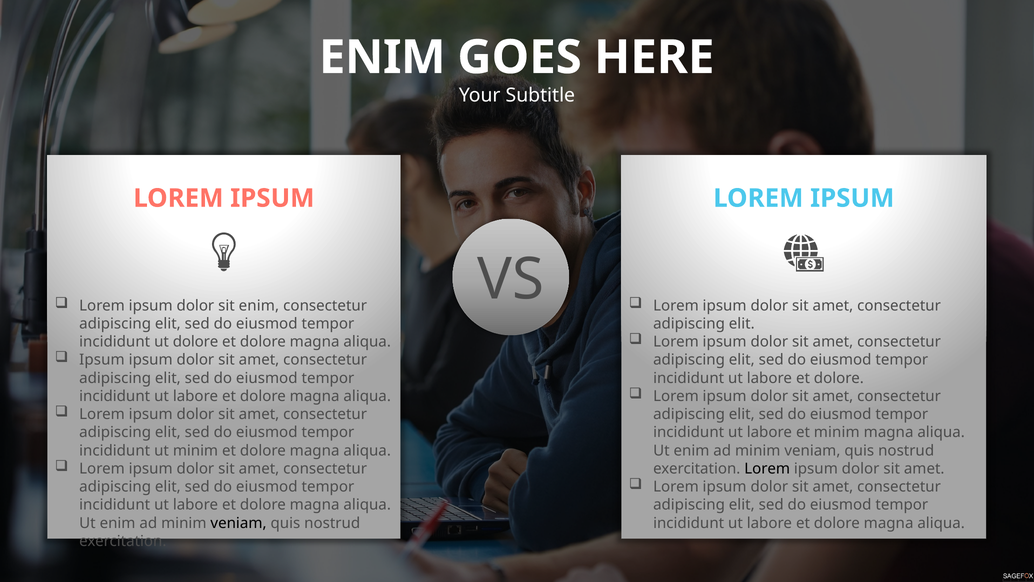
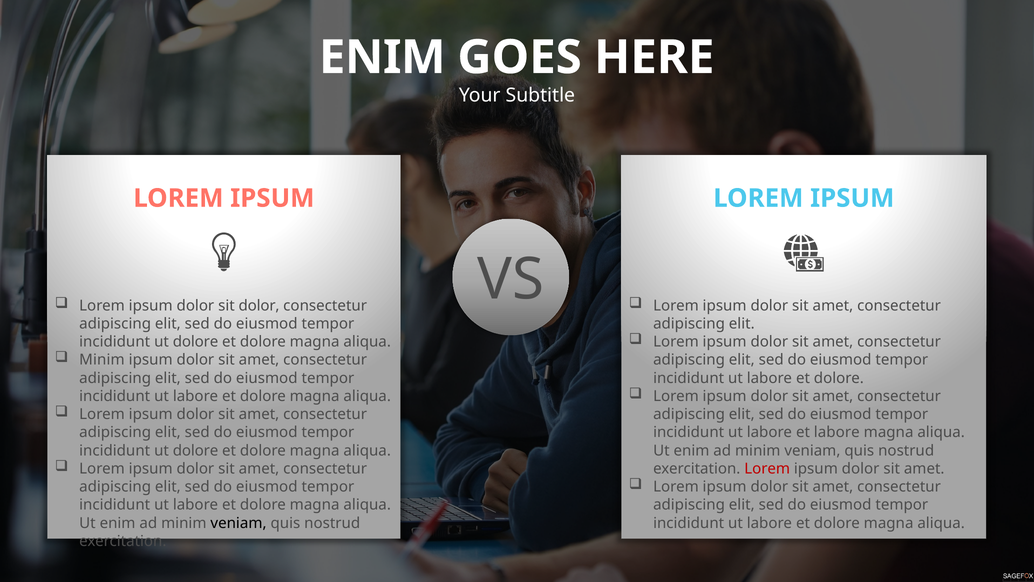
sit enim: enim -> dolor
Ipsum at (102, 360): Ipsum -> Minim
et minim: minim -> labore
minim at (195, 450): minim -> dolore
Lorem at (767, 468) colour: black -> red
